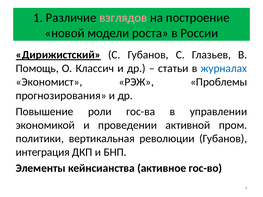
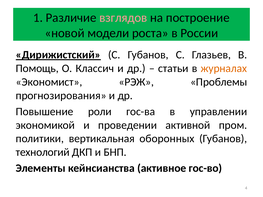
журналах colour: blue -> orange
революции: революции -> оборонных
интеграция: интеграция -> технологий
